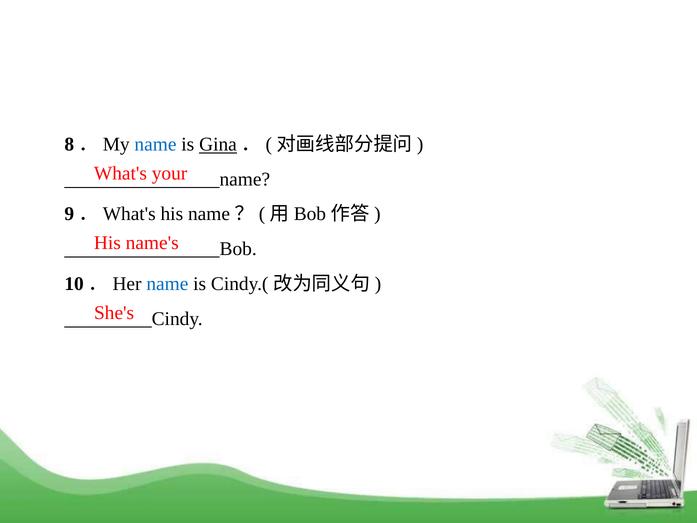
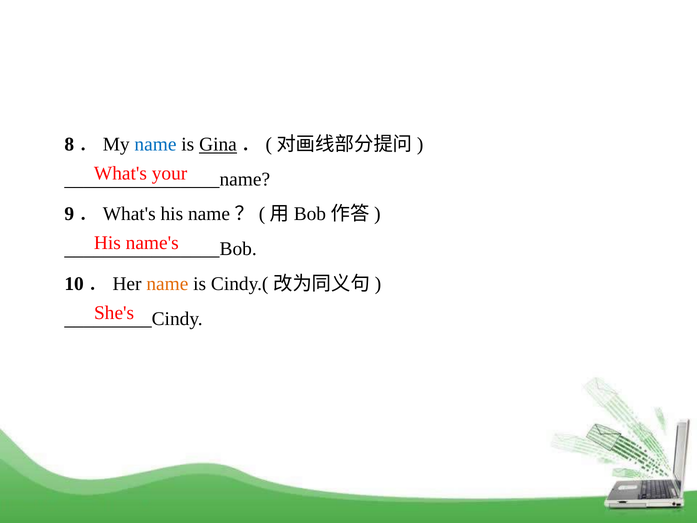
name at (167, 284) colour: blue -> orange
